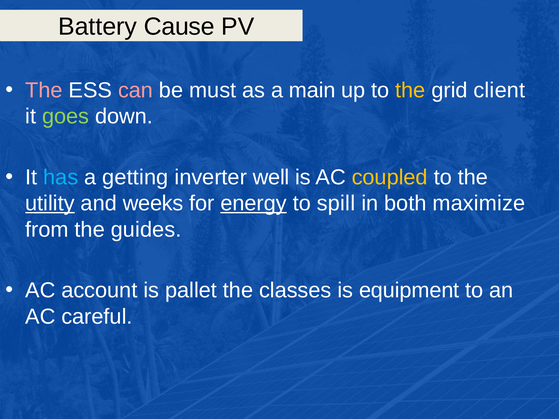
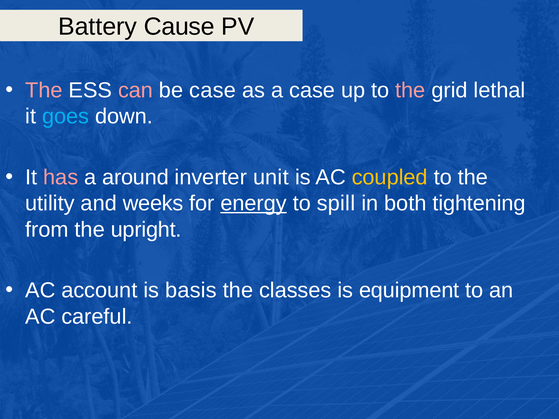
be must: must -> case
a main: main -> case
the at (410, 90) colour: yellow -> pink
client: client -> lethal
goes colour: light green -> light blue
has colour: light blue -> pink
getting: getting -> around
well: well -> unit
utility underline: present -> none
maximize: maximize -> tightening
guides: guides -> upright
pallet: pallet -> basis
